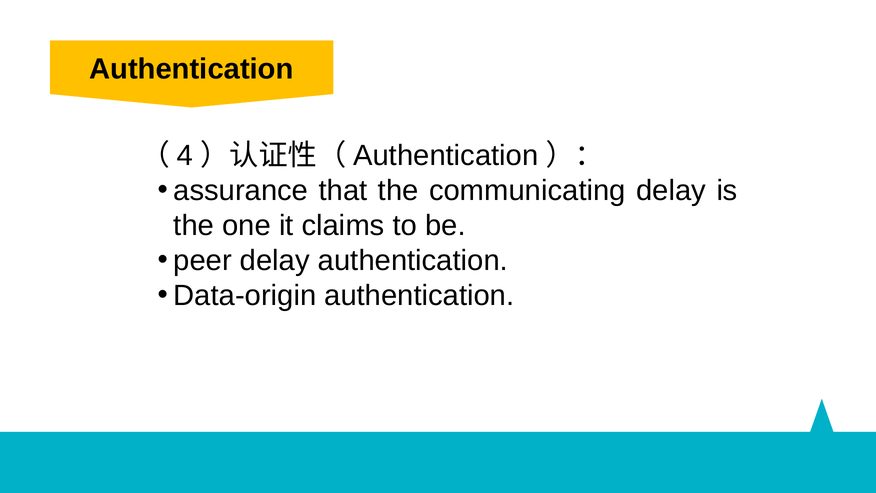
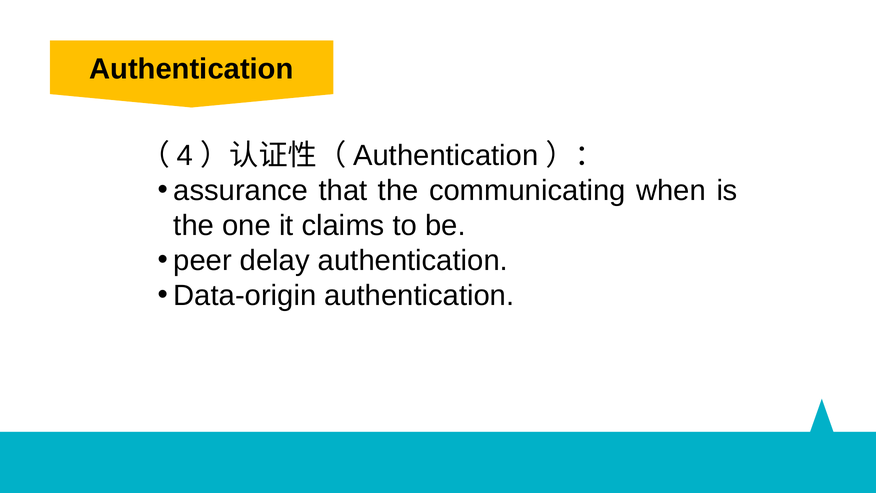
communicating delay: delay -> when
